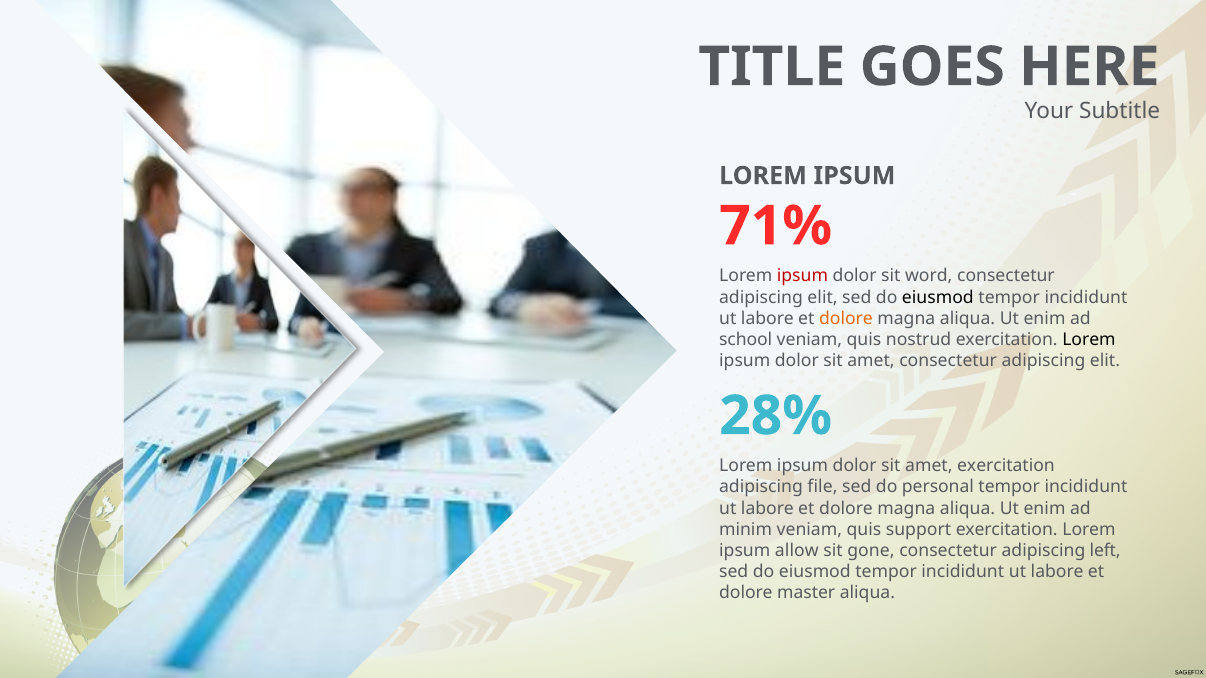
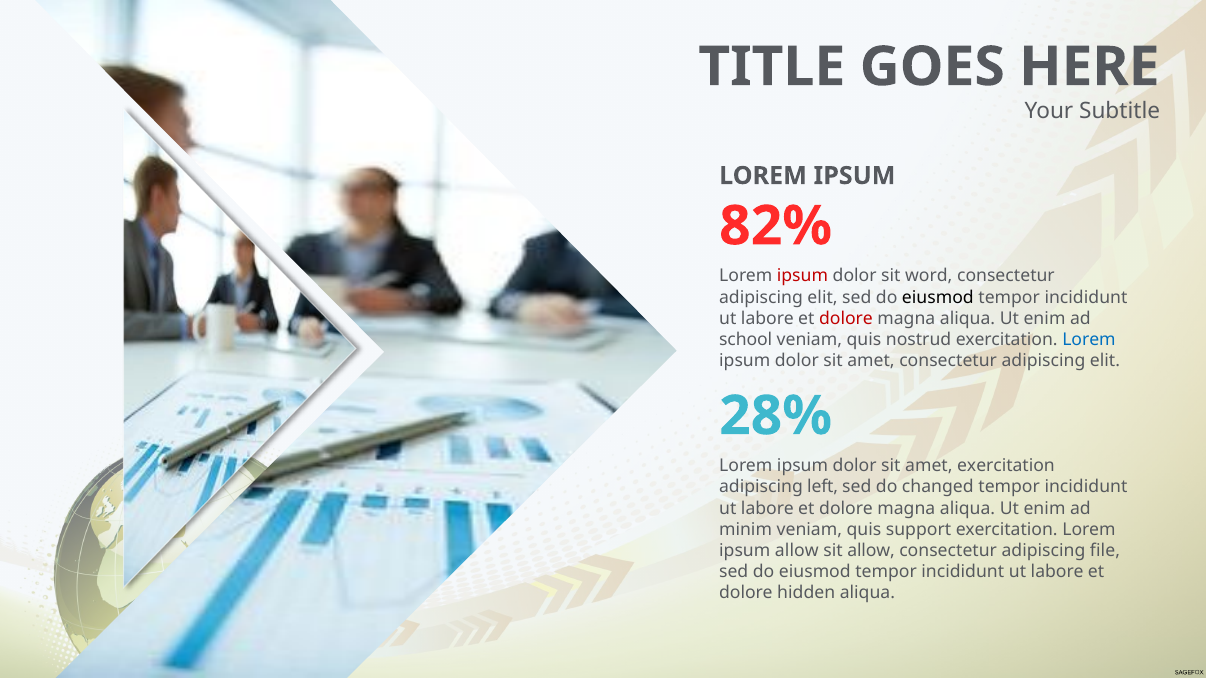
71%: 71% -> 82%
dolore at (846, 319) colour: orange -> red
Lorem at (1089, 340) colour: black -> blue
file: file -> left
personal: personal -> changed
sit gone: gone -> allow
left: left -> file
master: master -> hidden
